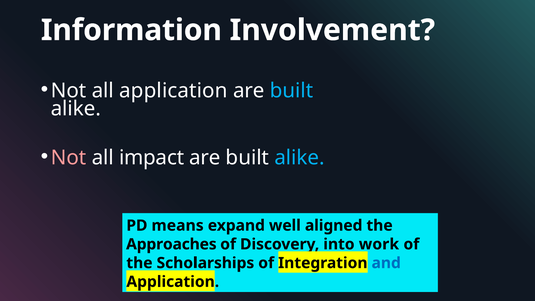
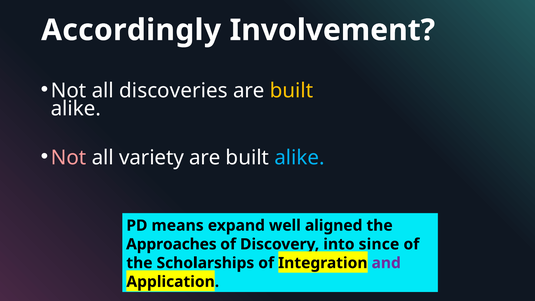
Information: Information -> Accordingly
all application: application -> discoveries
built at (291, 91) colour: light blue -> yellow
impact: impact -> variety
work: work -> since
and colour: blue -> purple
